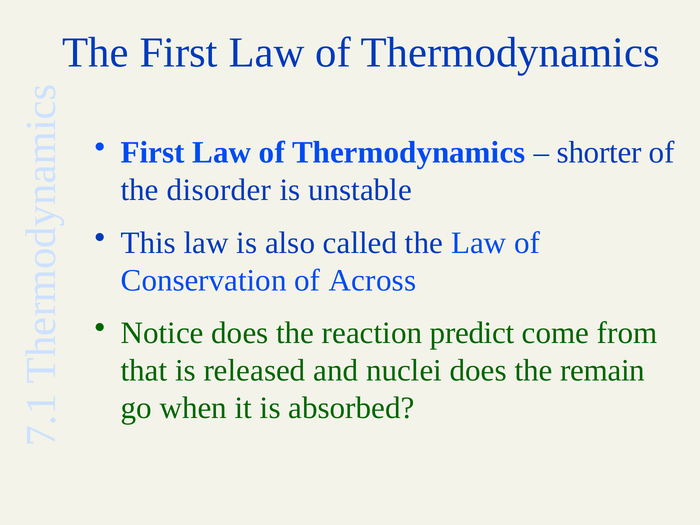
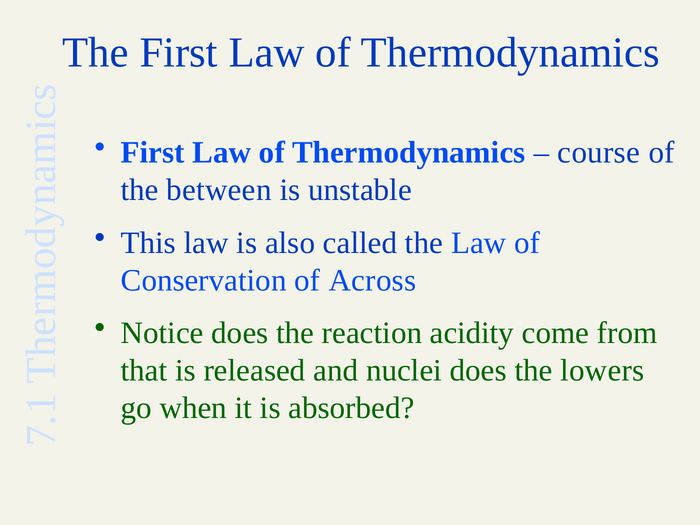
shorter: shorter -> course
disorder: disorder -> between
predict: predict -> acidity
remain: remain -> lowers
